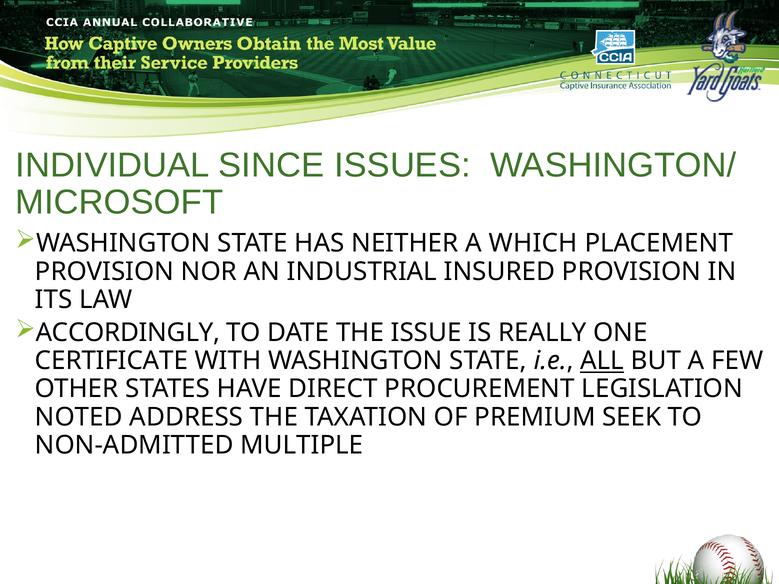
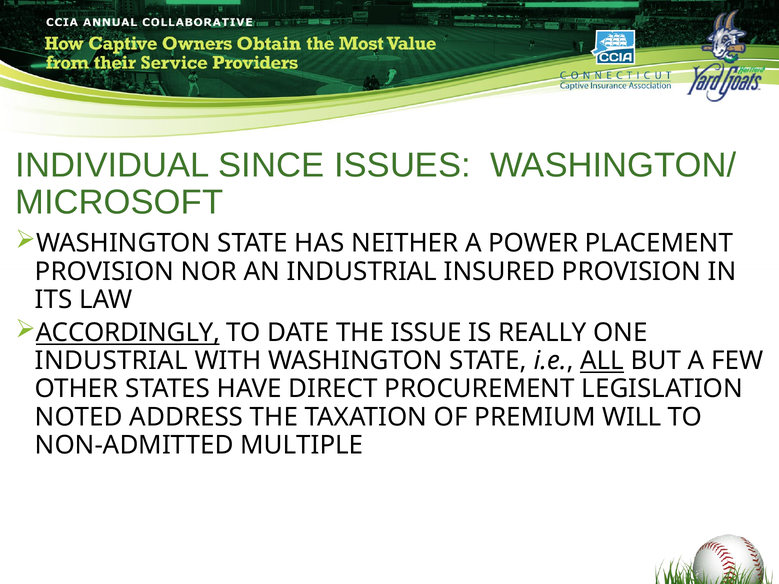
WHICH: WHICH -> POWER
ACCORDINGLY underline: none -> present
CERTIFICATE at (112, 361): CERTIFICATE -> INDUSTRIAL
SEEK: SEEK -> WILL
